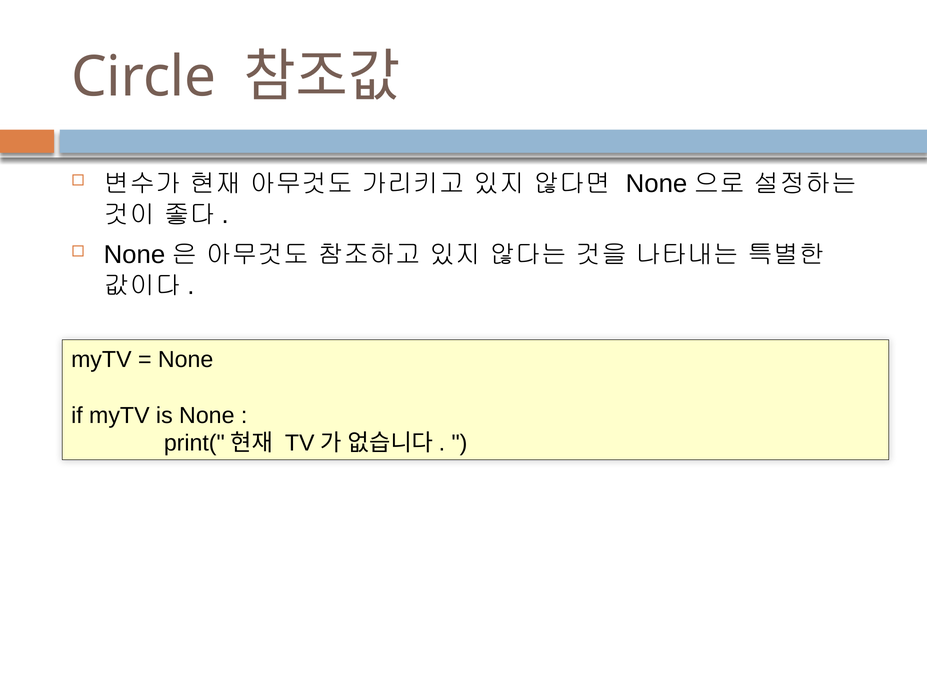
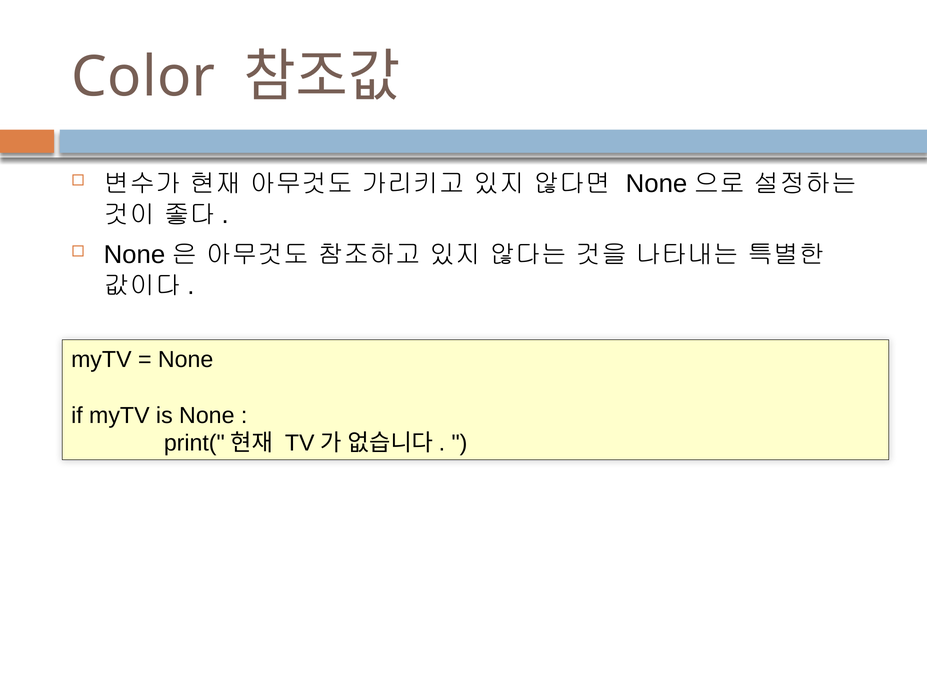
Circle: Circle -> Color
